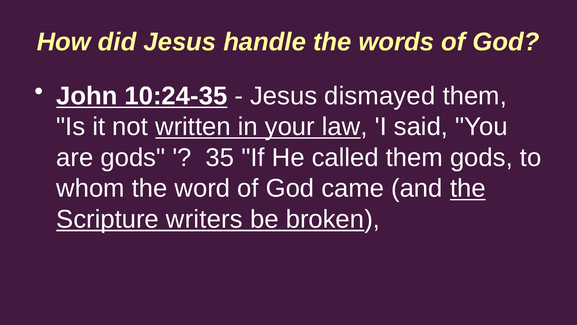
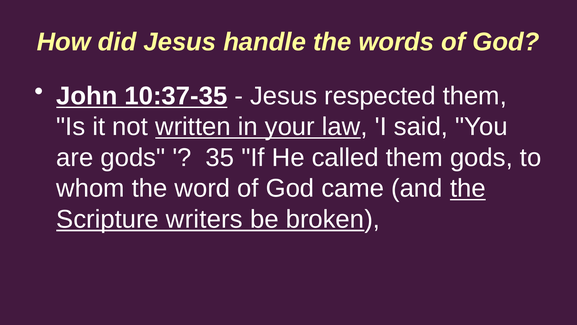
10:24-35: 10:24-35 -> 10:37-35
dismayed: dismayed -> respected
